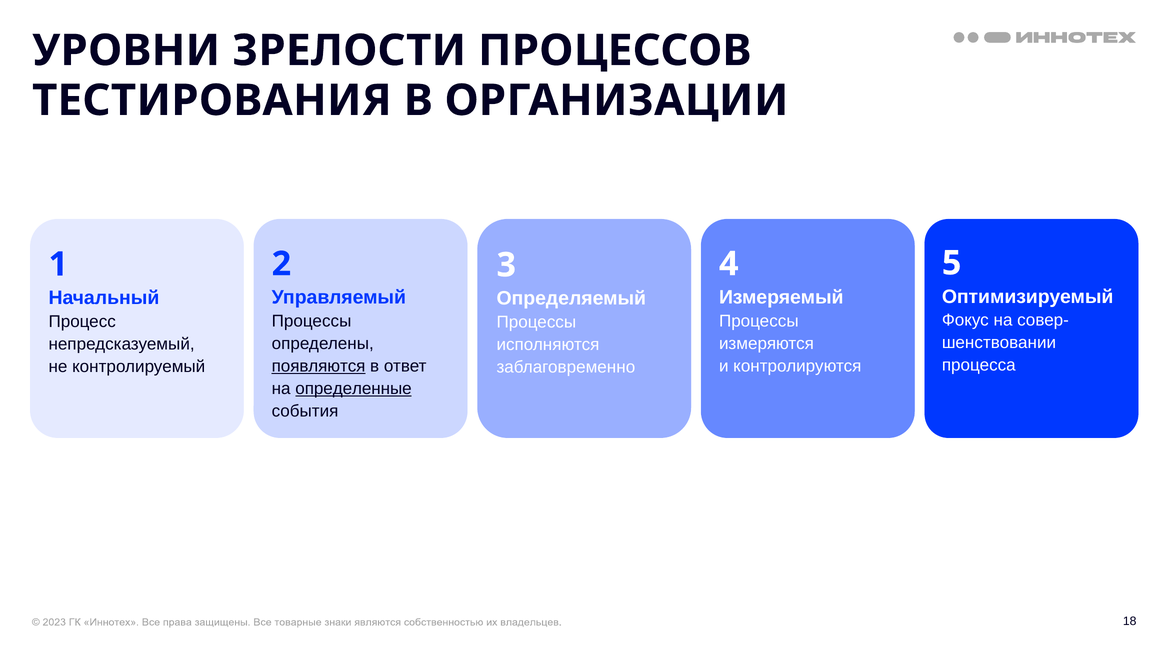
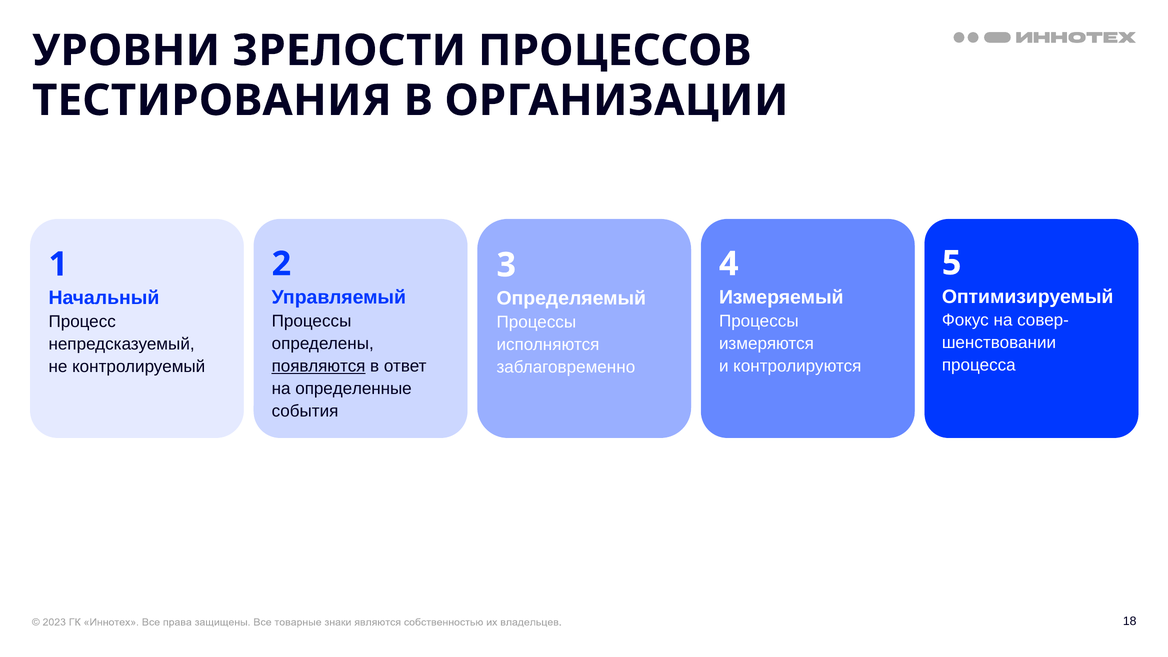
определенные underline: present -> none
